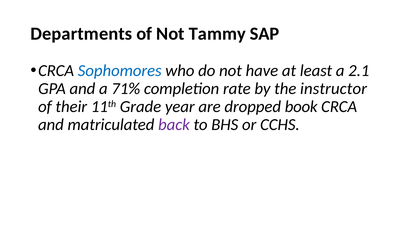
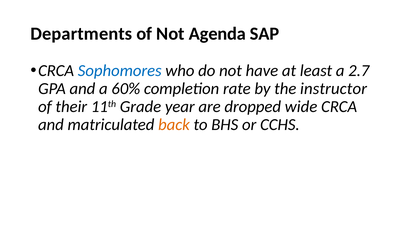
Tammy: Tammy -> Agenda
2.1: 2.1 -> 2.7
71%: 71% -> 60%
book: book -> wide
back colour: purple -> orange
